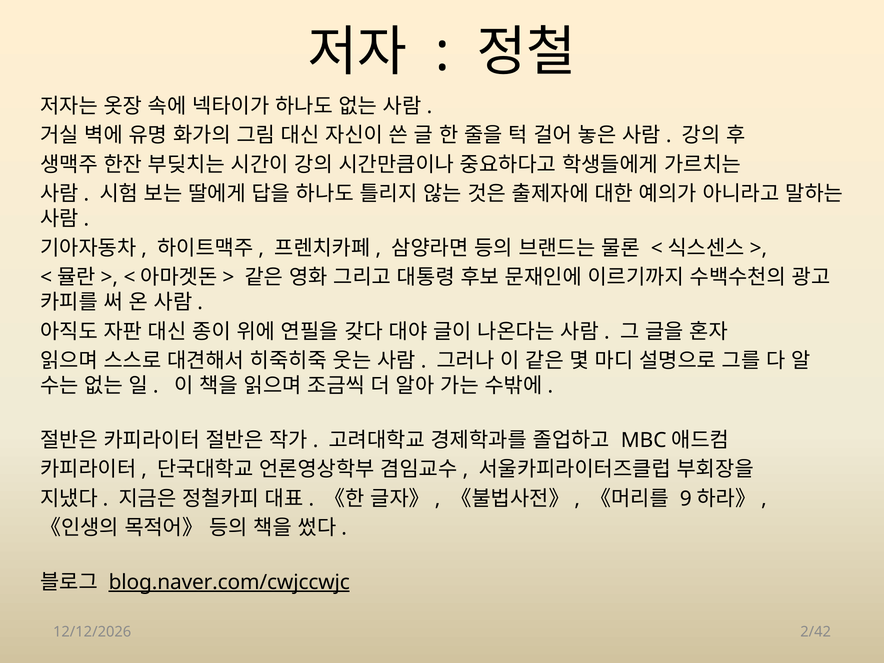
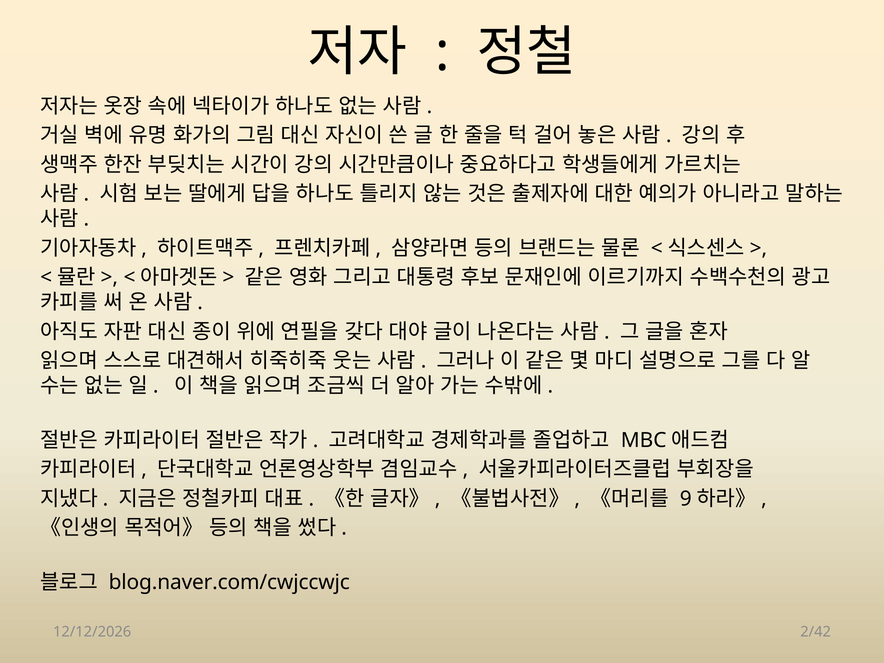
blog.naver.com/cwjccwjc underline: present -> none
